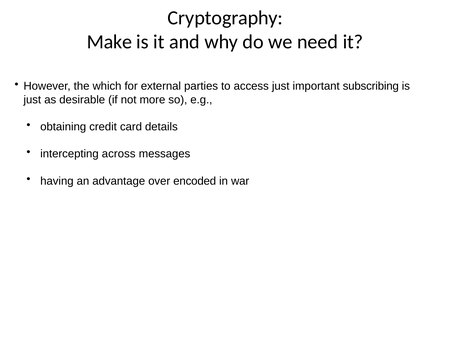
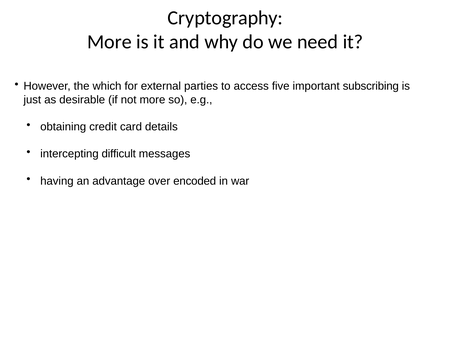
Make at (109, 42): Make -> More
access just: just -> five
across: across -> difficult
